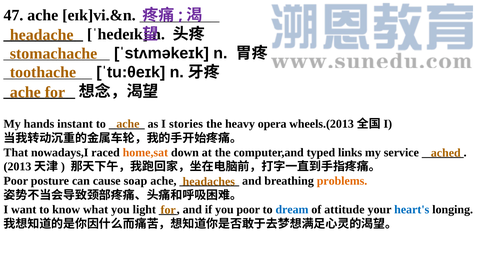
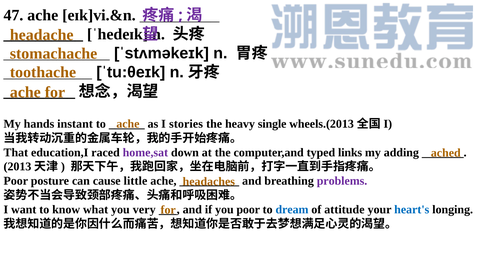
opera: opera -> single
nowadays,I: nowadays,I -> education,I
home,sat colour: orange -> purple
service: service -> adding
soap: soap -> little
problems colour: orange -> purple
light: light -> very
